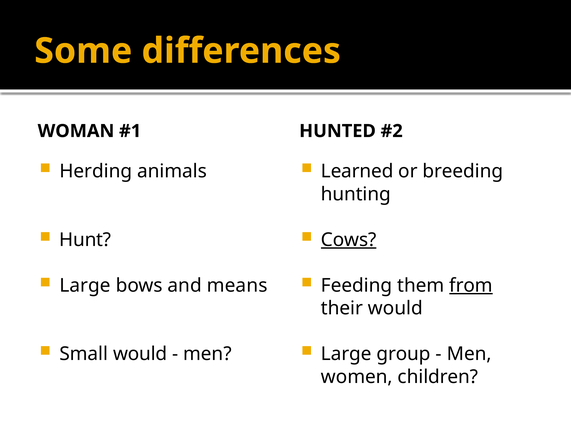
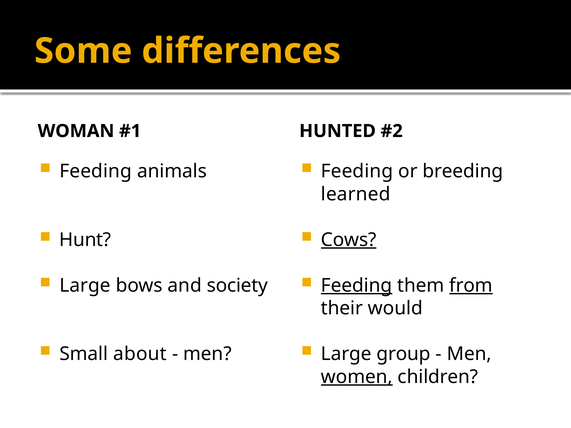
Herding at (96, 171): Herding -> Feeding
Learned at (357, 171): Learned -> Feeding
hunting: hunting -> learned
means: means -> society
Feeding at (357, 286) underline: none -> present
Small would: would -> about
women underline: none -> present
